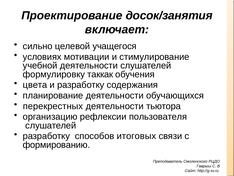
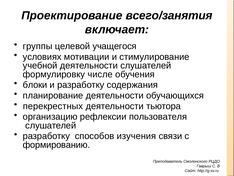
досок/занятия: досок/занятия -> всего/занятия
сильно: сильно -> группы
таккак: таккак -> числе
цвета: цвета -> блоки
итоговых: итоговых -> изучения
